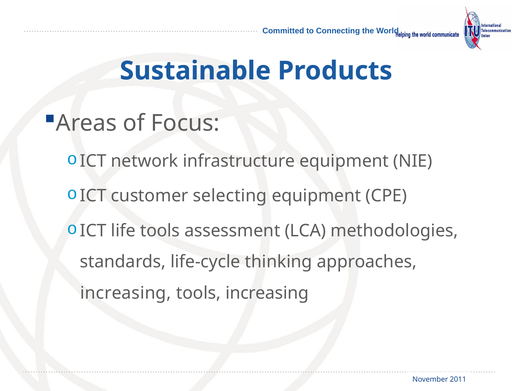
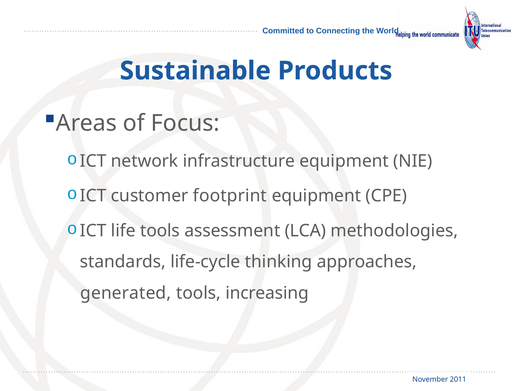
selecting: selecting -> footprint
increasing at (126, 293): increasing -> generated
